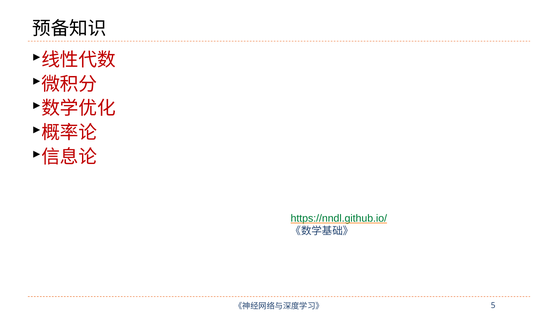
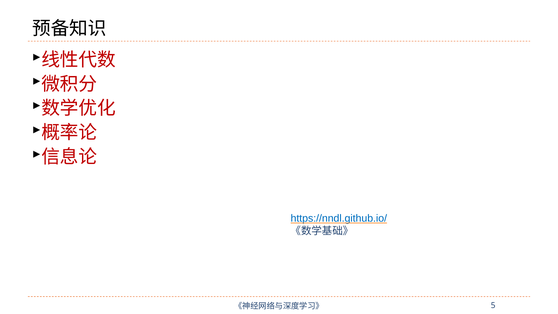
https://nndl.github.io/ colour: green -> blue
